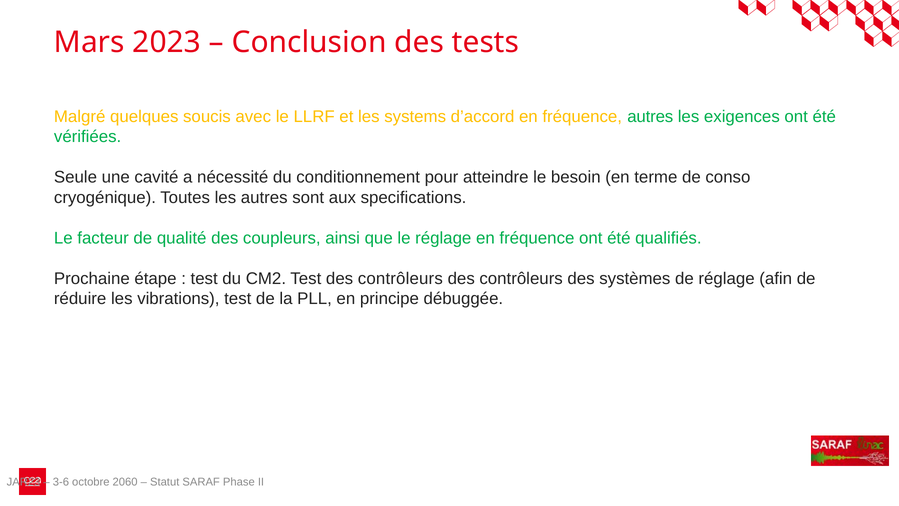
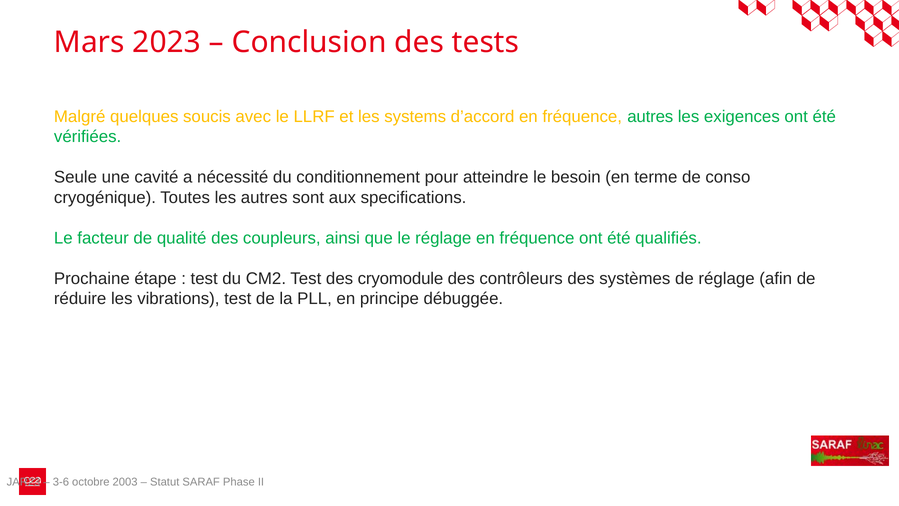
Test des contrôleurs: contrôleurs -> cryomodule
2060: 2060 -> 2003
